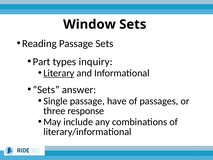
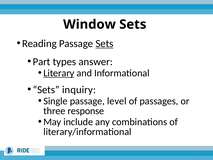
Sets at (104, 43) underline: none -> present
inquiry: inquiry -> answer
answer: answer -> inquiry
have: have -> level
